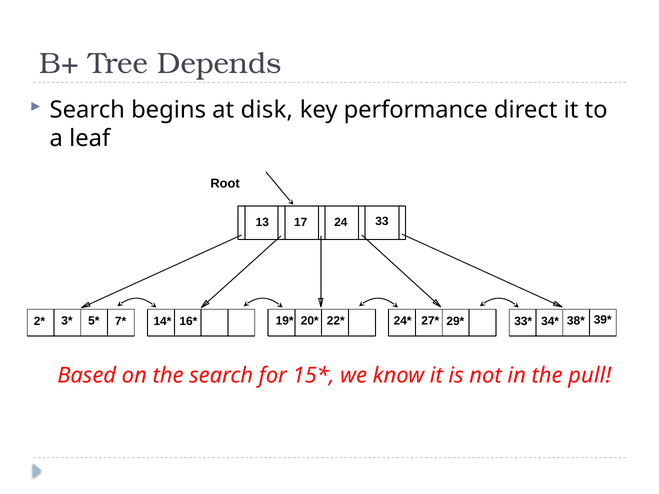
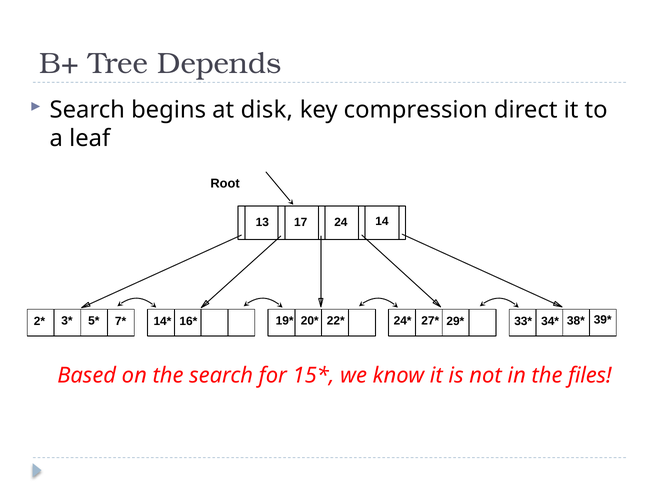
performance: performance -> compression
33: 33 -> 14
pull: pull -> files
